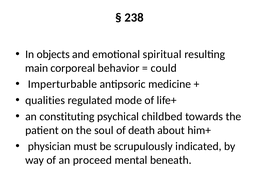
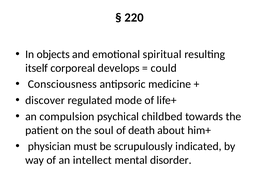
238: 238 -> 220
main: main -> itself
behavior: behavior -> develops
Imperturbable: Imperturbable -> Consciousness
qualities: qualities -> discover
constituting: constituting -> compulsion
proceed: proceed -> intellect
beneath: beneath -> disorder
